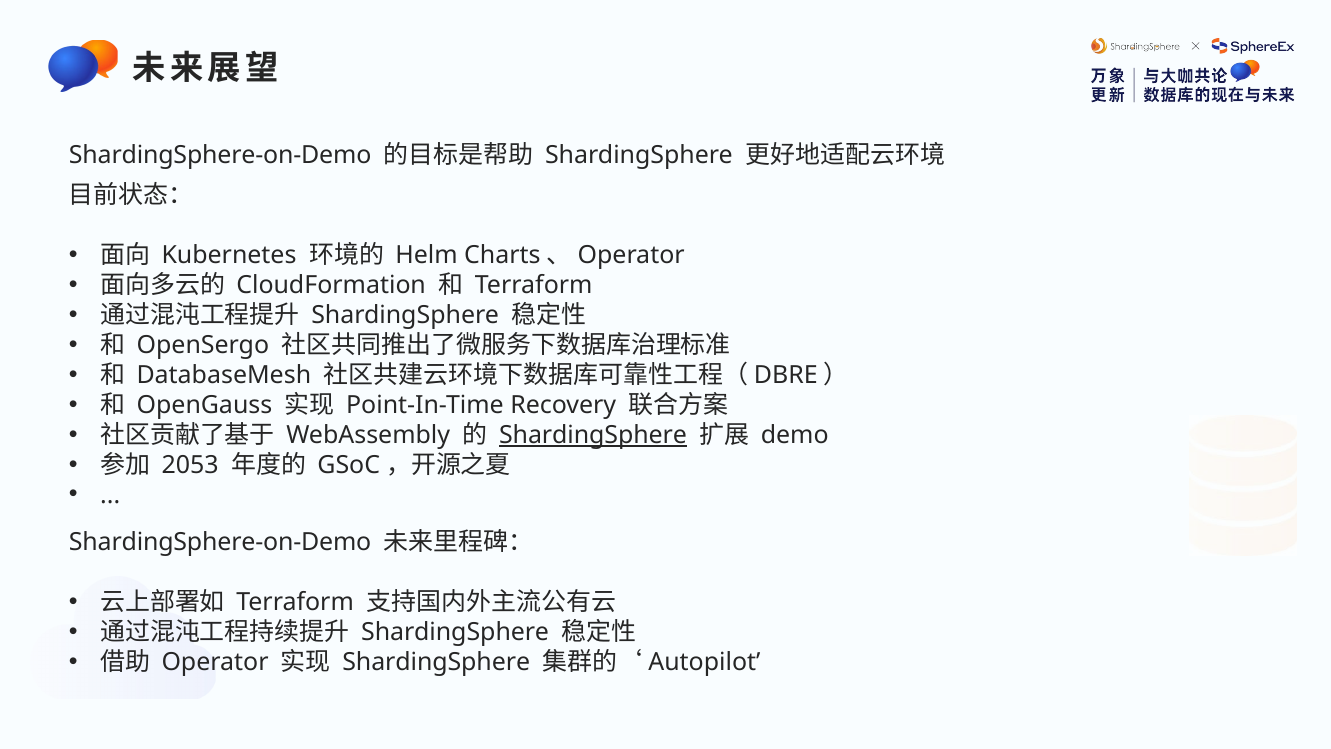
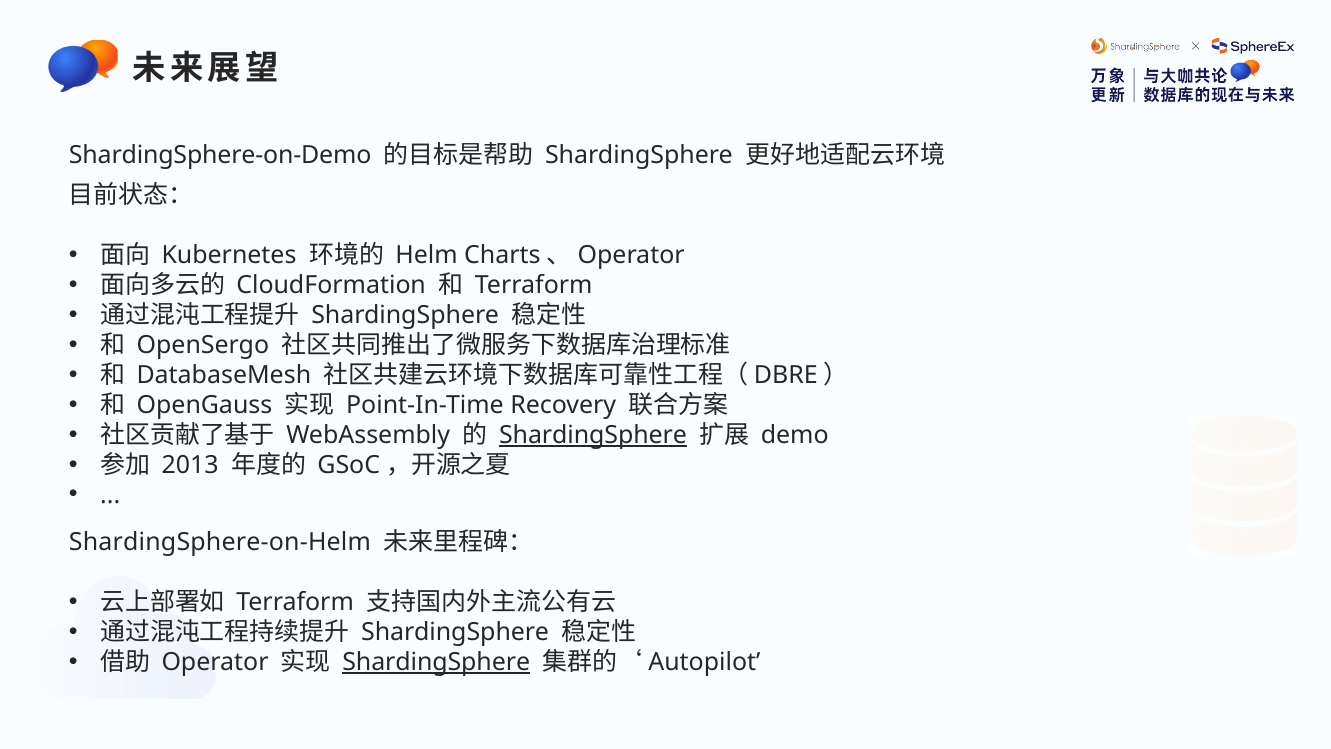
2053: 2053 -> 2013
ShardingSphere-on-Demo at (220, 542): ShardingSphere-on-Demo -> ShardingSphere-on-Helm
ShardingSphere at (436, 662) underline: none -> present
